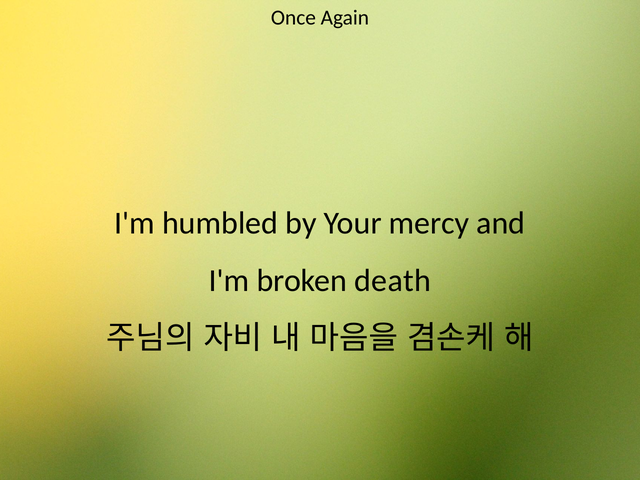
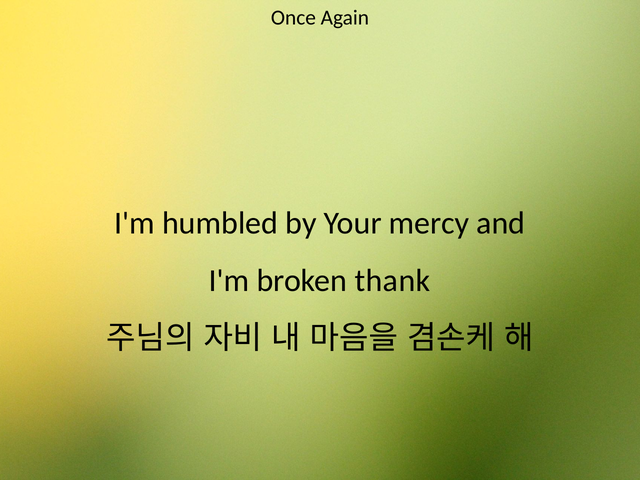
death: death -> thank
